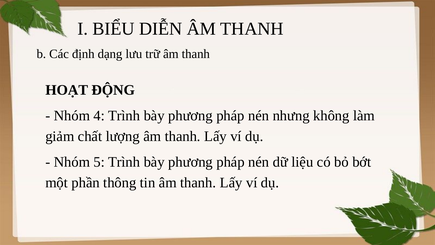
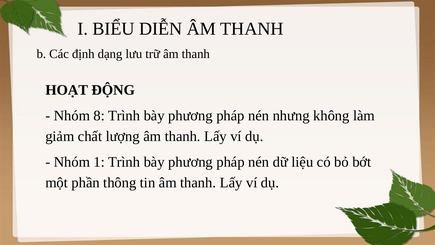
4: 4 -> 8
5: 5 -> 1
